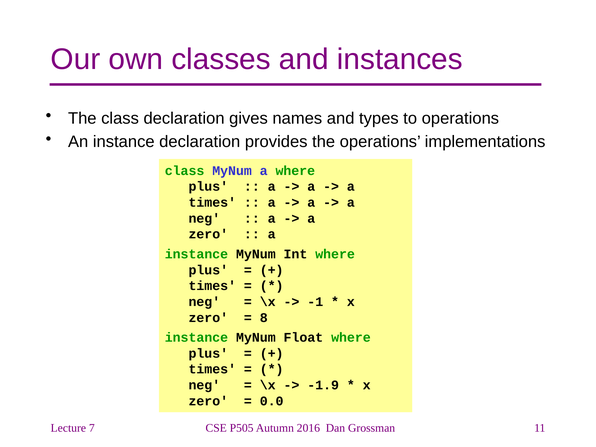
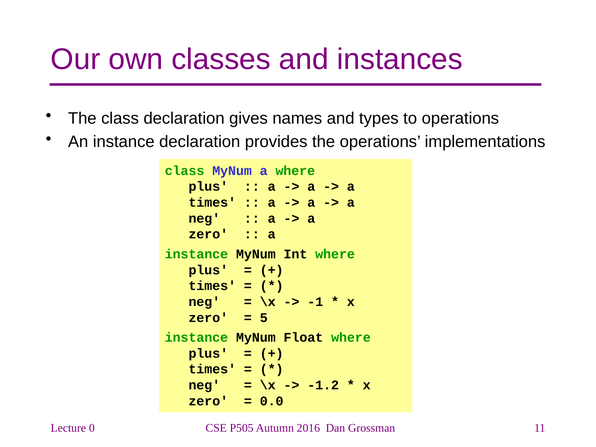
8: 8 -> 5
-1.9: -1.9 -> -1.2
7: 7 -> 0
